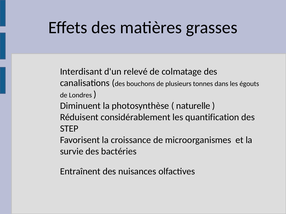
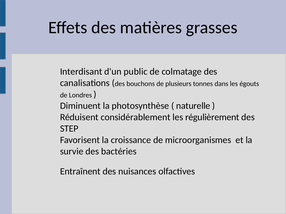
relevé: relevé -> public
quantification: quantification -> régulièrement
